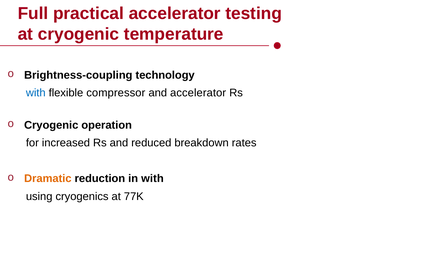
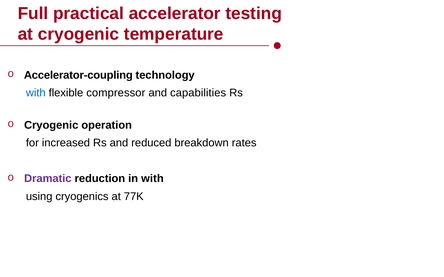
Brightness-coupling: Brightness-coupling -> Accelerator-coupling
and accelerator: accelerator -> capabilities
Dramatic colour: orange -> purple
